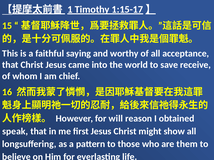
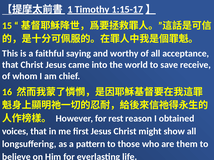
will: will -> rest
speak: speak -> voices
